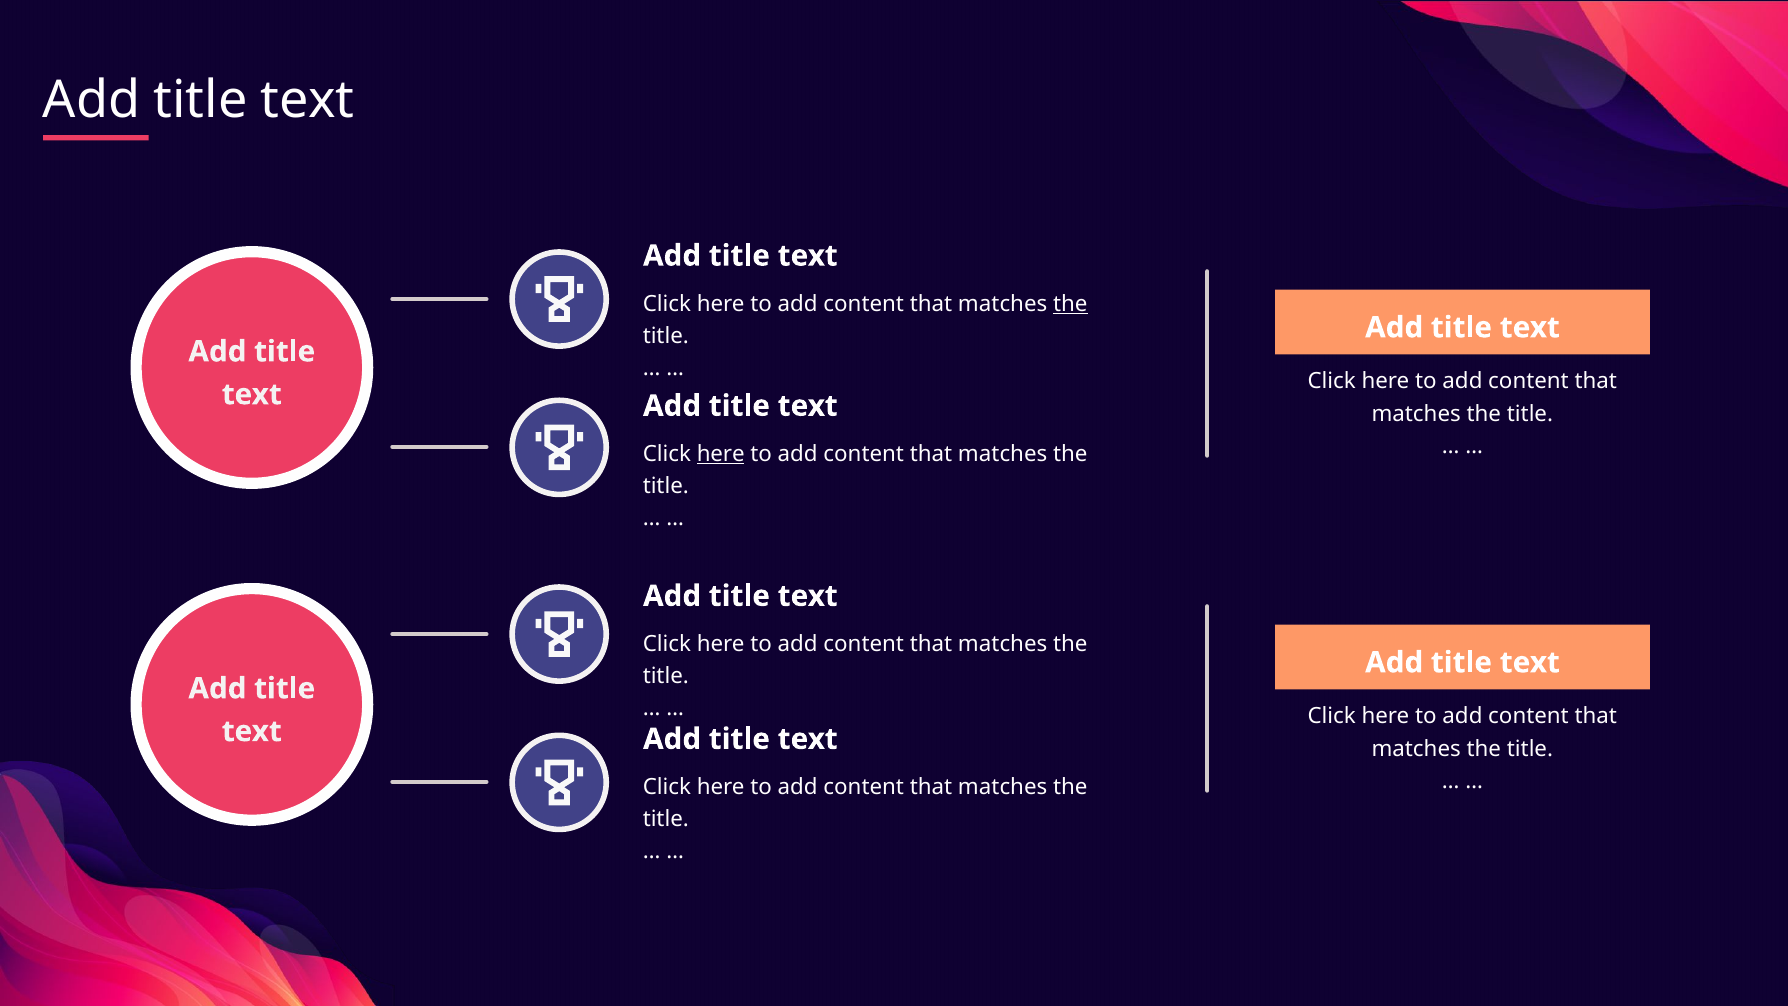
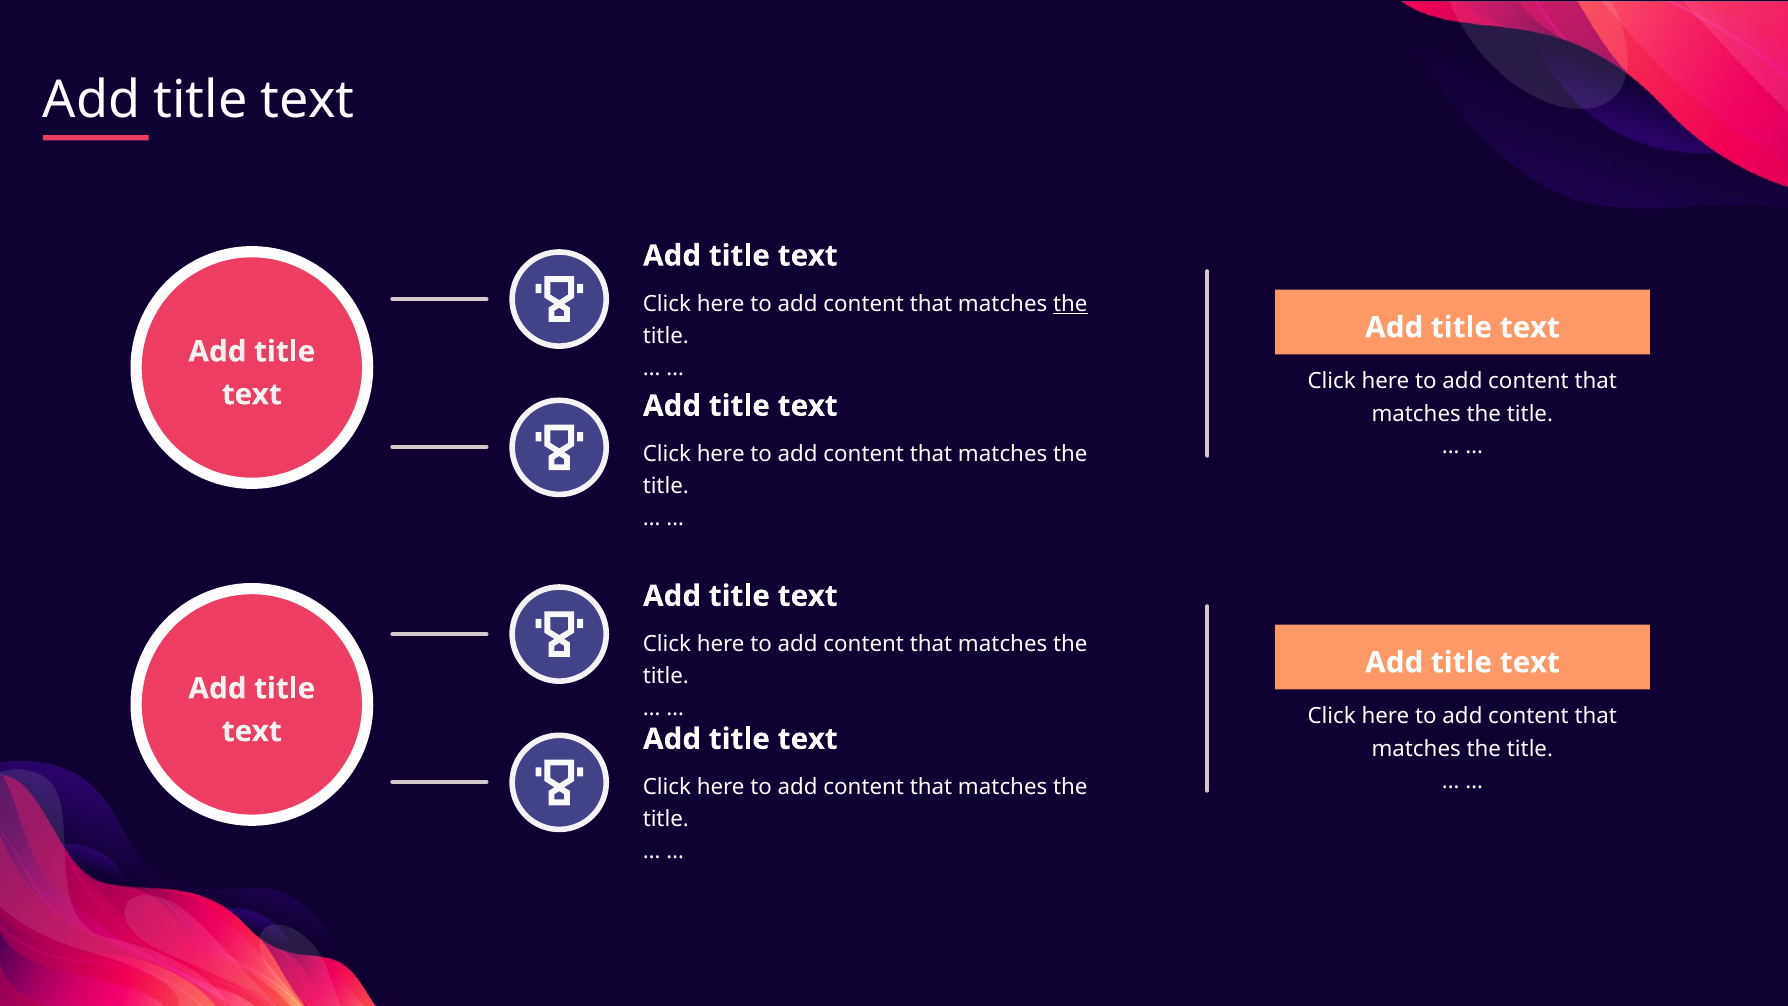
here at (721, 454) underline: present -> none
